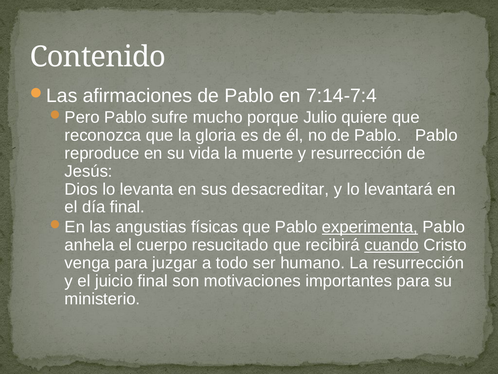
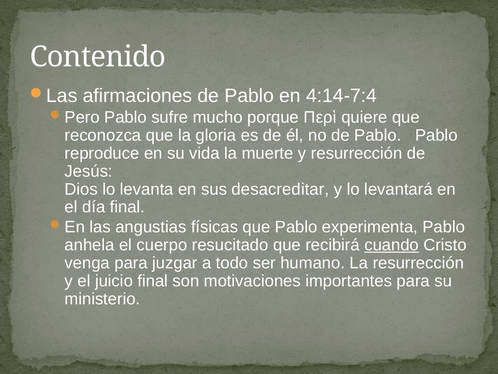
7:14-7:4: 7:14-7:4 -> 4:14-7:4
Julio: Julio -> Περὶ
experimenta underline: present -> none
